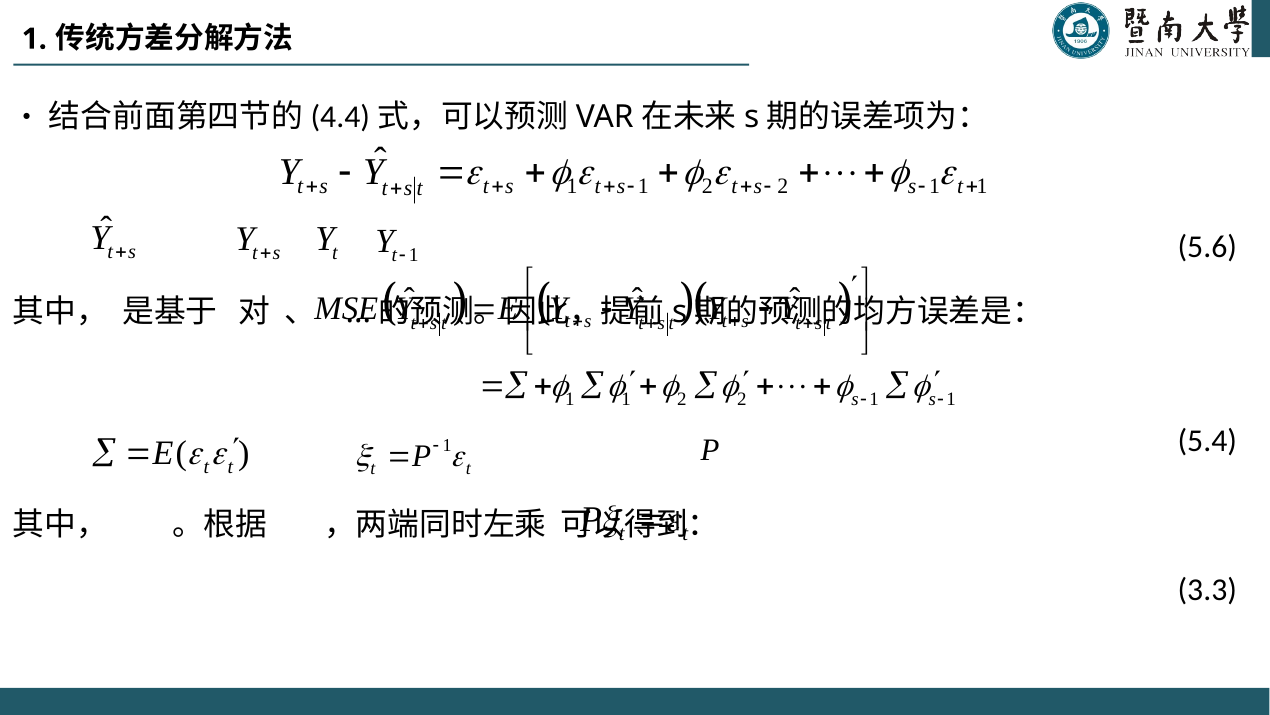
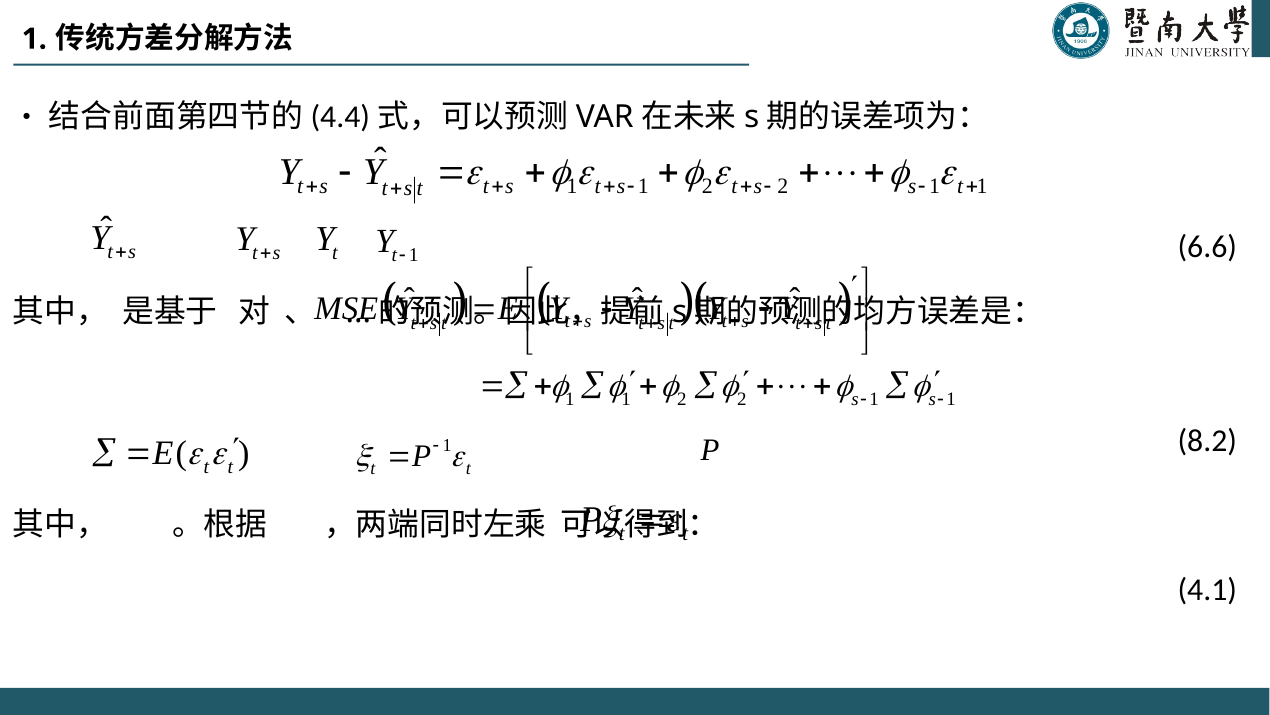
5.6: 5.6 -> 6.6
5.4: 5.4 -> 8.2
3.3: 3.3 -> 4.1
